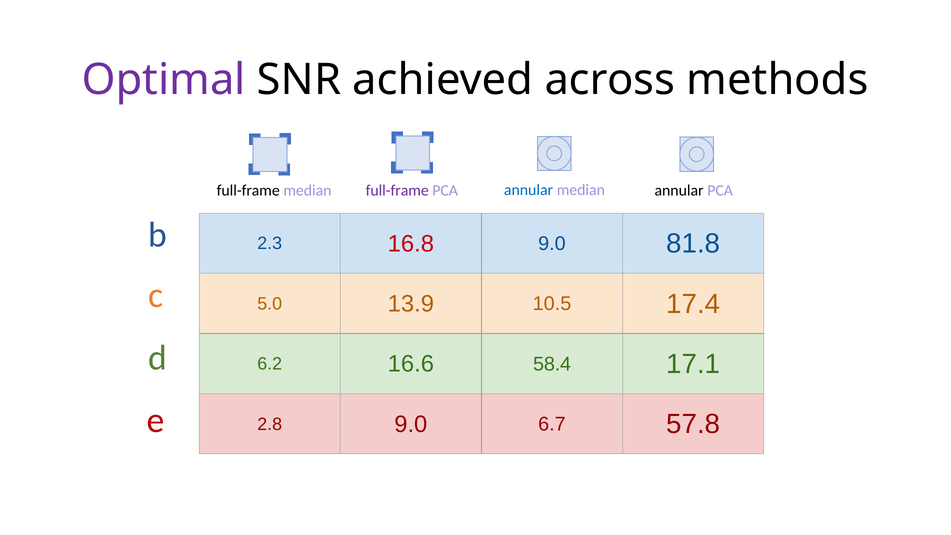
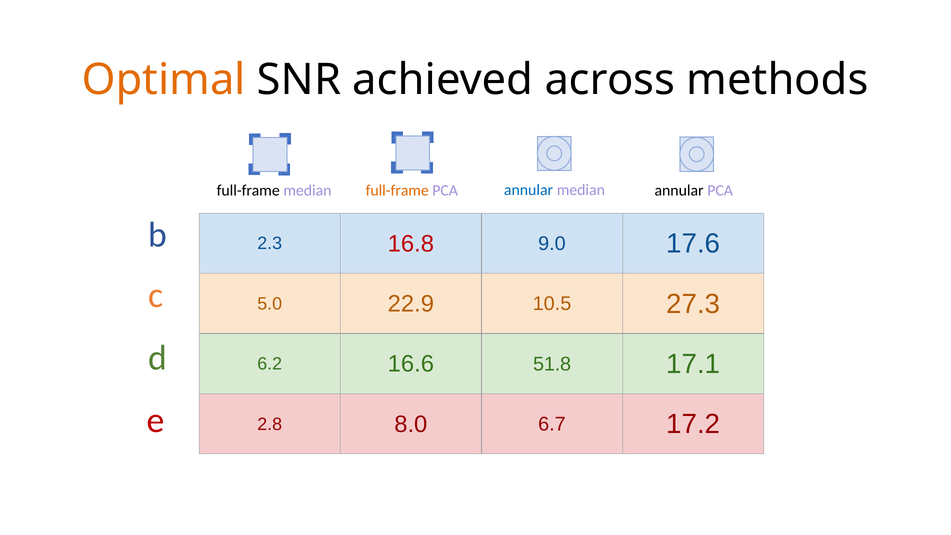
Optimal colour: purple -> orange
full-frame at (397, 190) colour: purple -> orange
81.8: 81.8 -> 17.6
13.9: 13.9 -> 22.9
17.4: 17.4 -> 27.3
58.4: 58.4 -> 51.8
2.8 9.0: 9.0 -> 8.0
57.8: 57.8 -> 17.2
